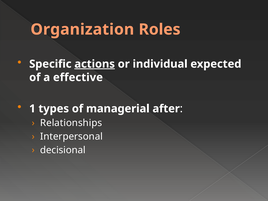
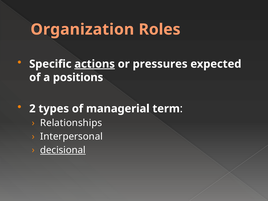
individual: individual -> pressures
effective: effective -> positions
1: 1 -> 2
after: after -> term
decisional underline: none -> present
